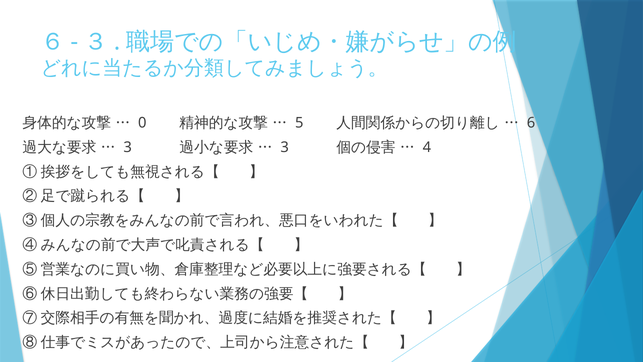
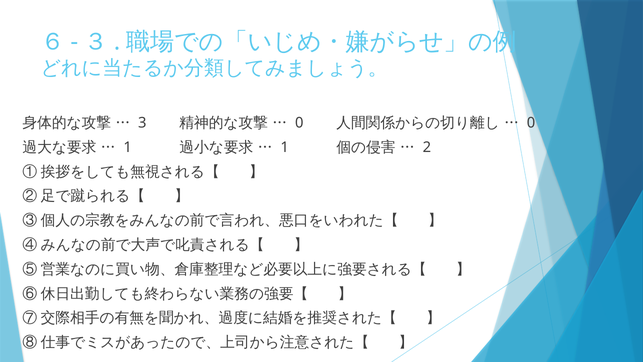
0: 0 -> 3
5 at (299, 123): 5 -> 0
6 at (531, 123): 6 -> 0
3 at (128, 147): 3 -> 1
3 at (285, 147): 3 -> 1
4: 4 -> 2
